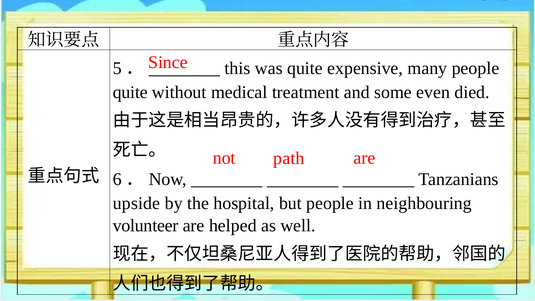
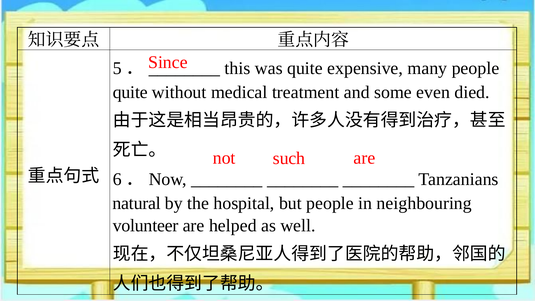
path: path -> such
upside: upside -> natural
